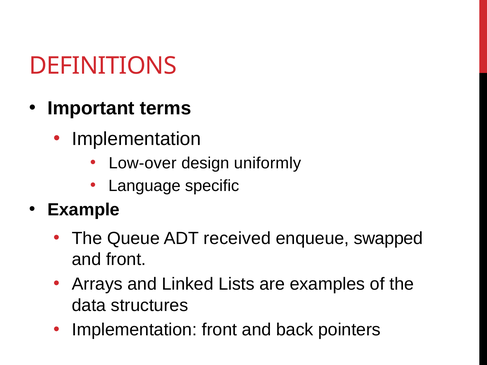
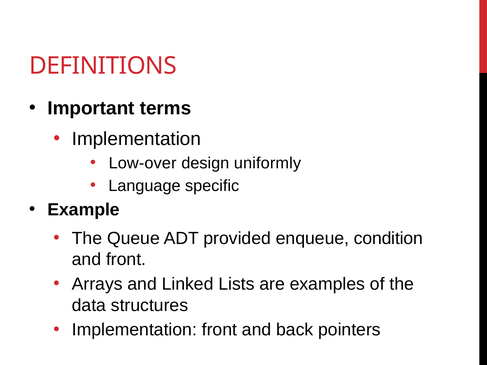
received: received -> provided
swapped: swapped -> condition
